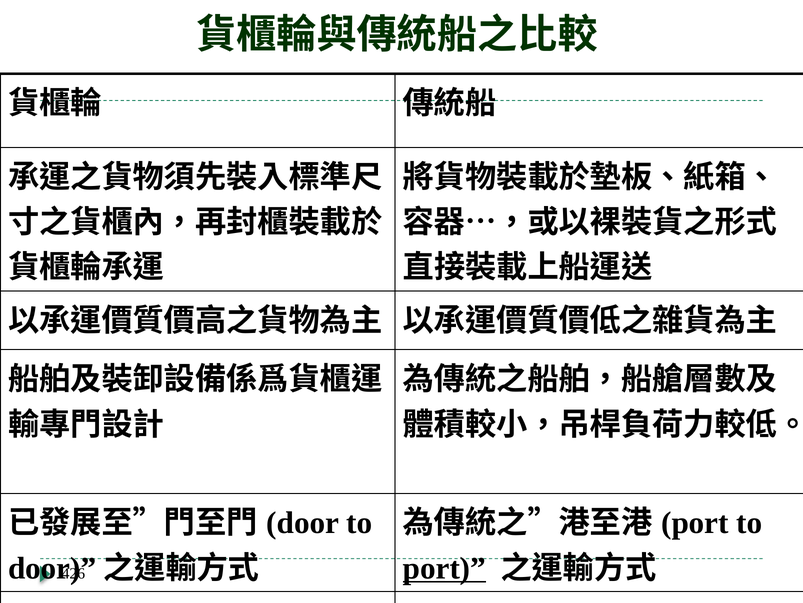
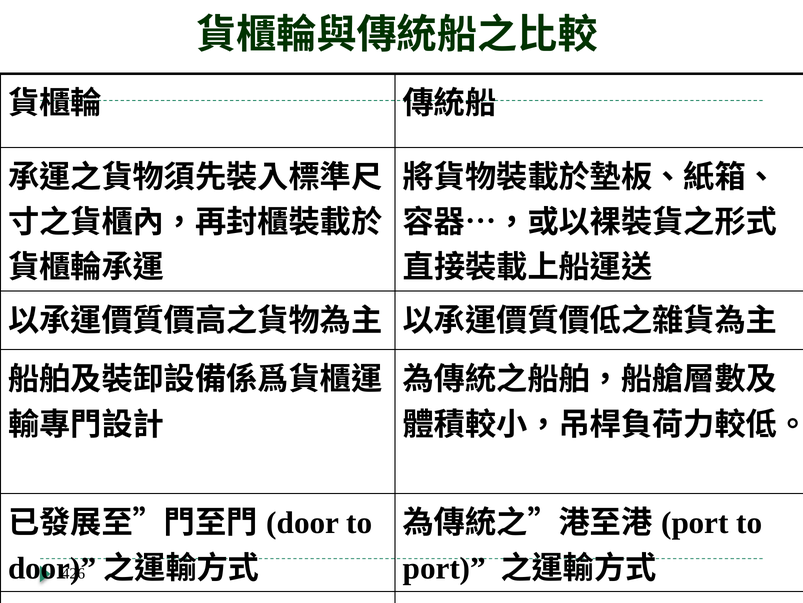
port at (444, 568) underline: present -> none
